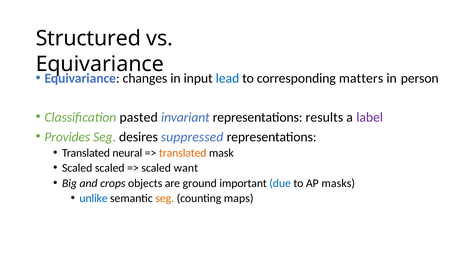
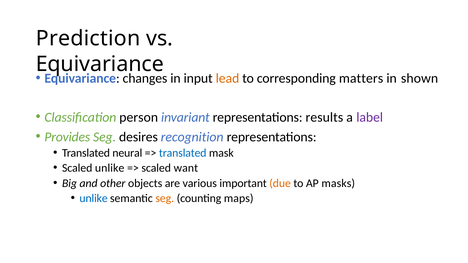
Structured: Structured -> Prediction
lead colour: blue -> orange
person: person -> shown
pasted: pasted -> person
suppressed: suppressed -> recognition
translated at (183, 153) colour: orange -> blue
Scaled scaled: scaled -> unlike
crops: crops -> other
ground: ground -> various
due colour: blue -> orange
